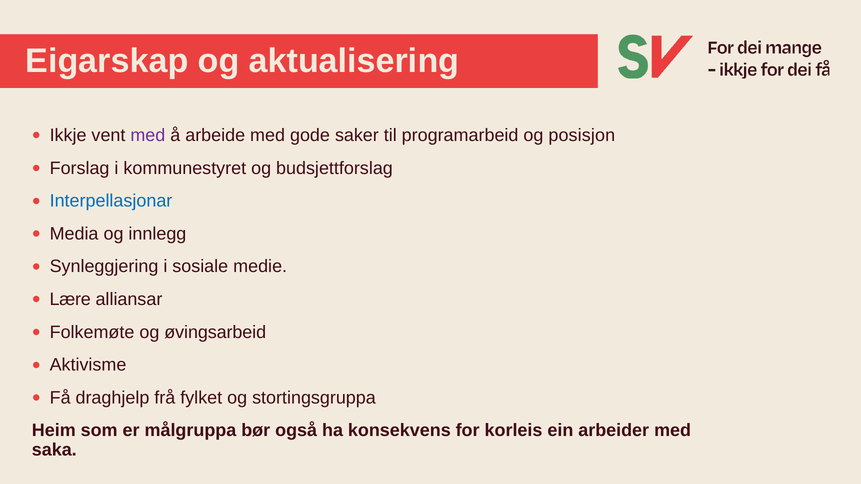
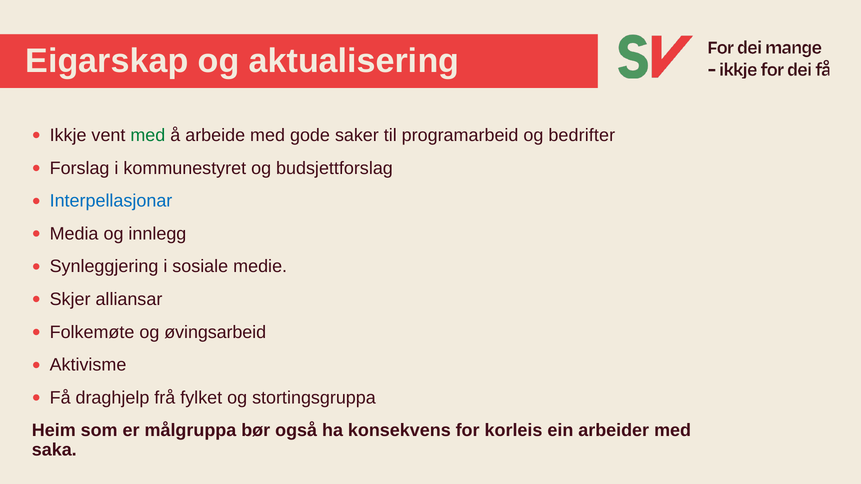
med at (148, 135) colour: purple -> green
posisjon: posisjon -> bedrifter
Lære: Lære -> Skjer
